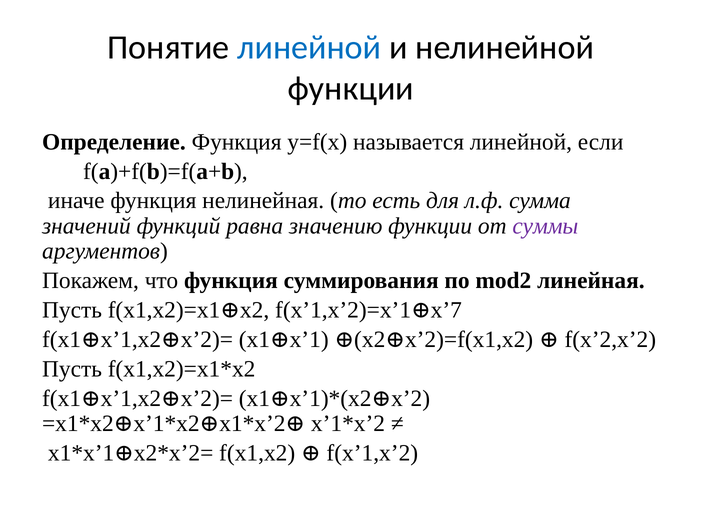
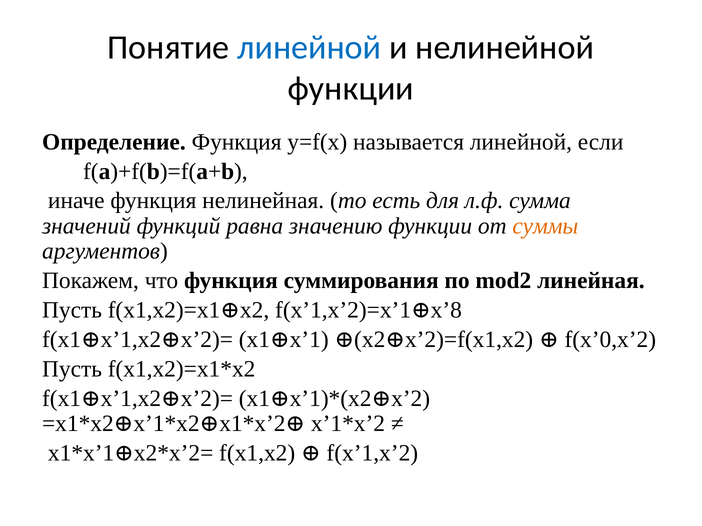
суммы colour: purple -> orange
x’7: x’7 -> x’8
f(x’2,x’2: f(x’2,x’2 -> f(x’0,x’2
